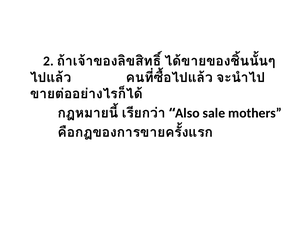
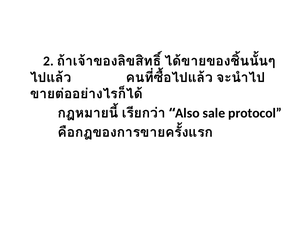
mothers: mothers -> protocol
